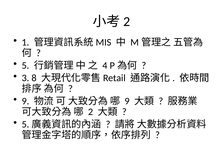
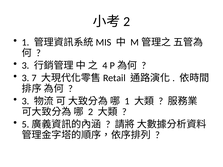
5 at (26, 66): 5 -> 3
8: 8 -> 7
9 at (26, 101): 9 -> 3
9 at (127, 101): 9 -> 1
